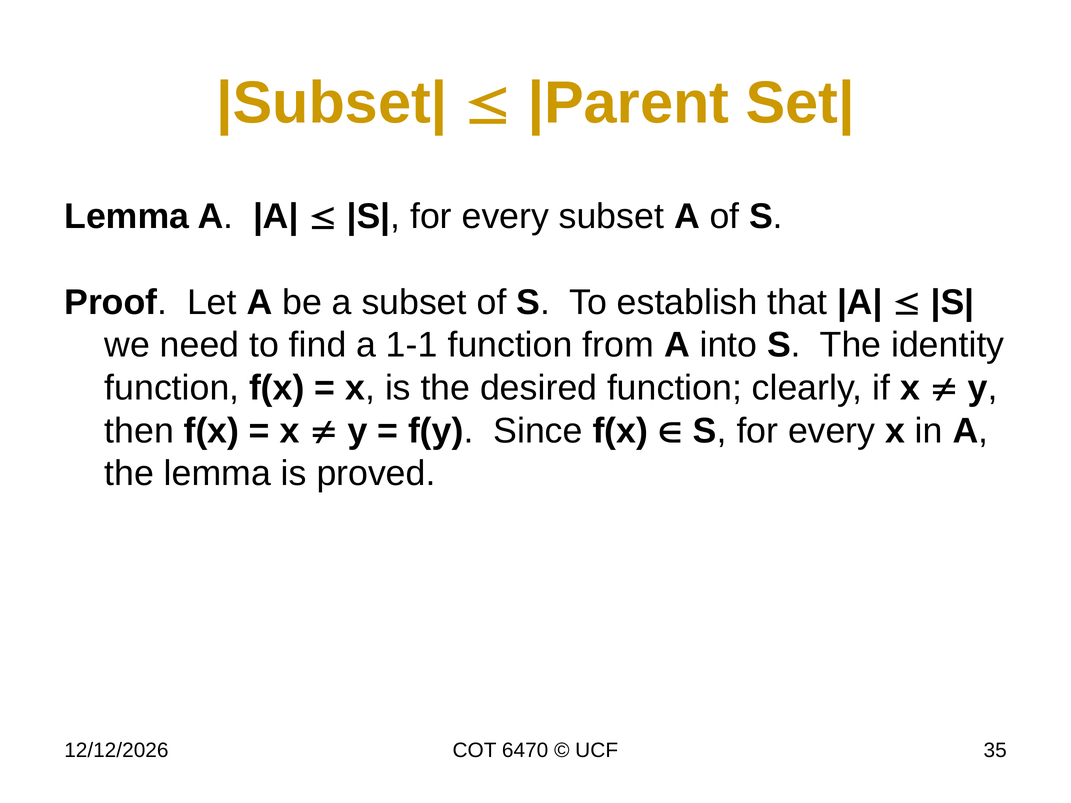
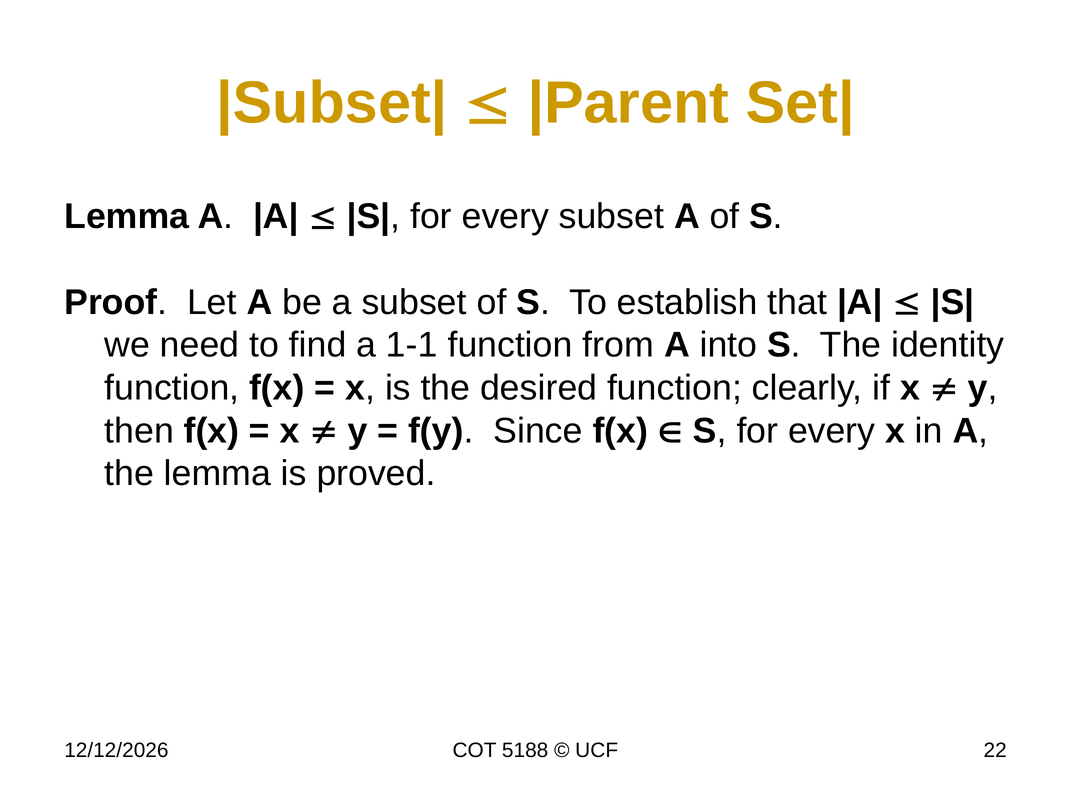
6470: 6470 -> 5188
35: 35 -> 22
